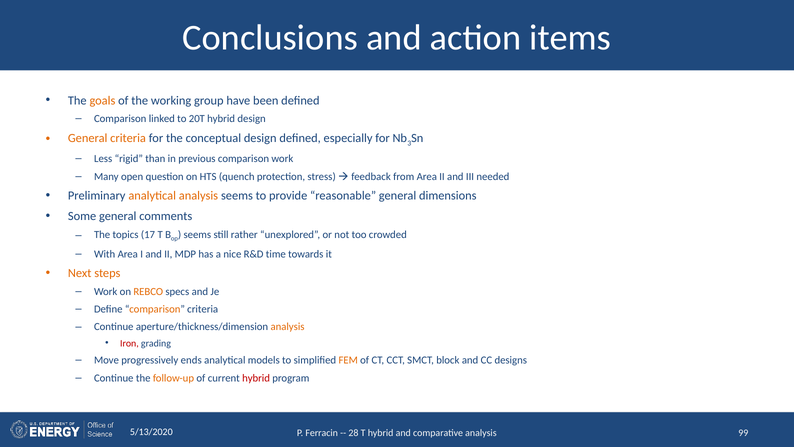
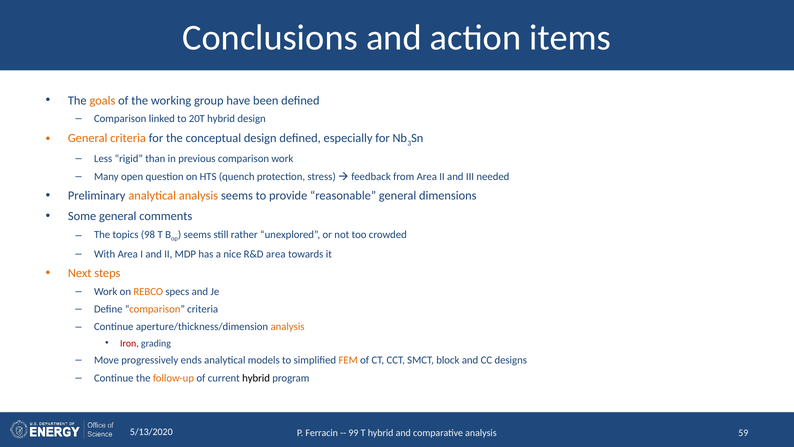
17: 17 -> 98
R&D time: time -> area
hybrid at (256, 378) colour: red -> black
28: 28 -> 99
99: 99 -> 59
